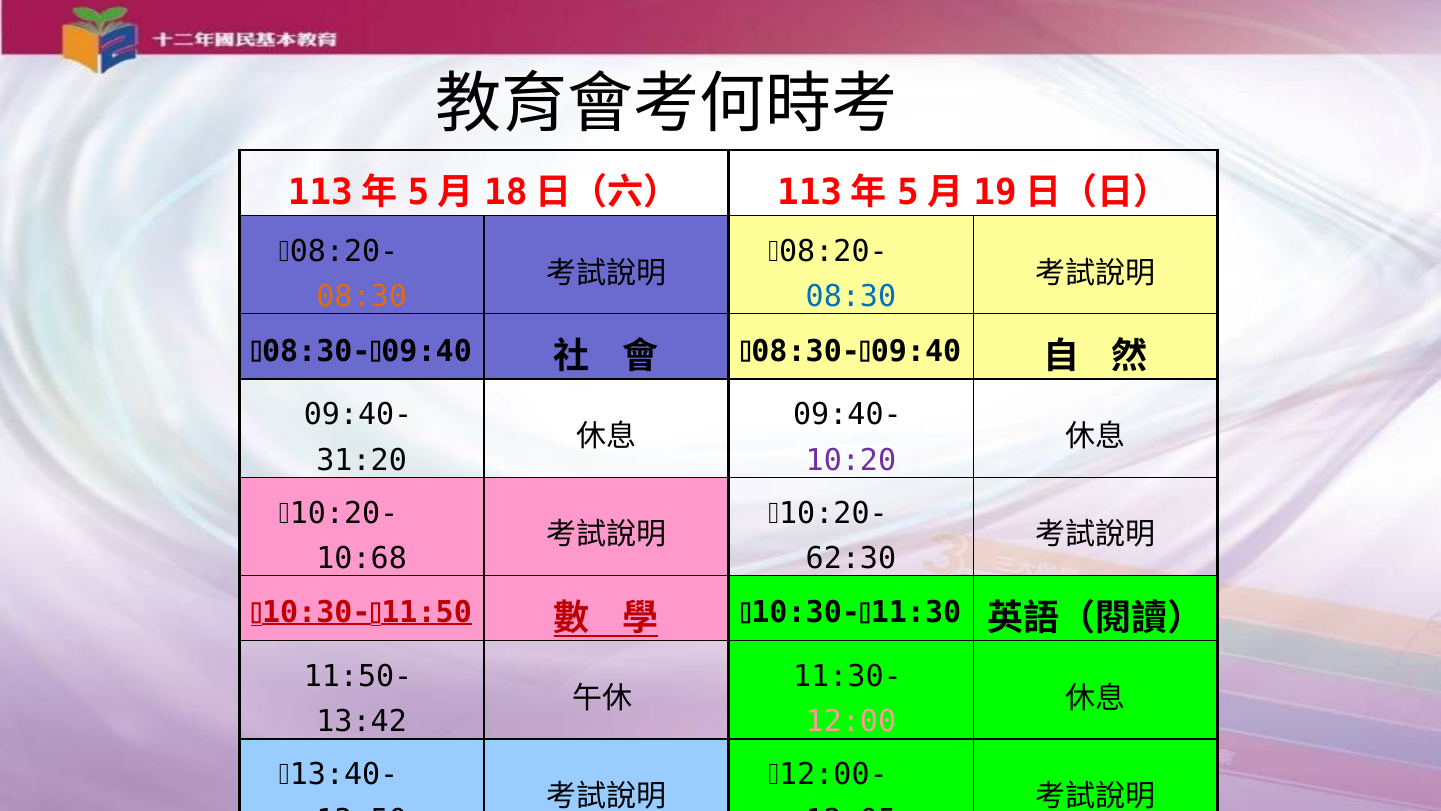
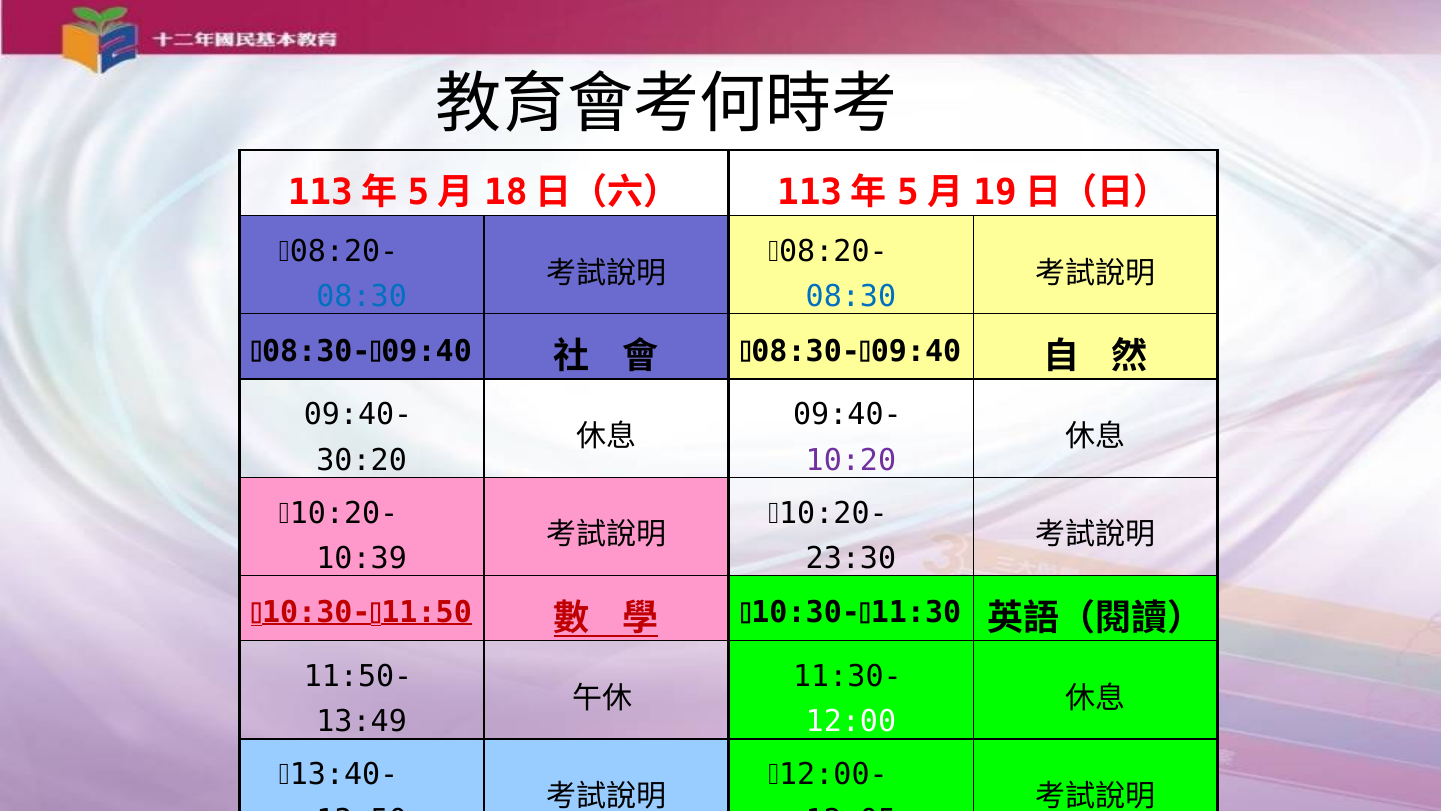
08:30 at (362, 296) colour: orange -> blue
31:20: 31:20 -> 30:20
10:68: 10:68 -> 10:39
62:30: 62:30 -> 23:30
13:42: 13:42 -> 13:49
12:00 colour: pink -> white
